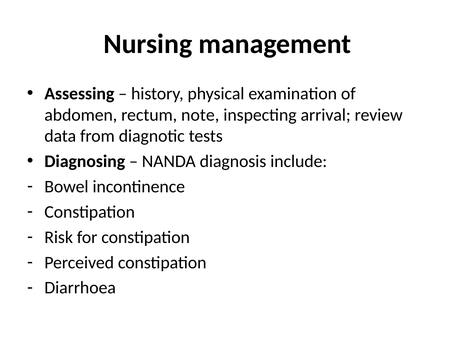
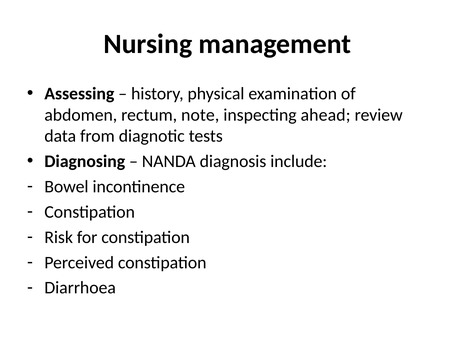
arrival: arrival -> ahead
